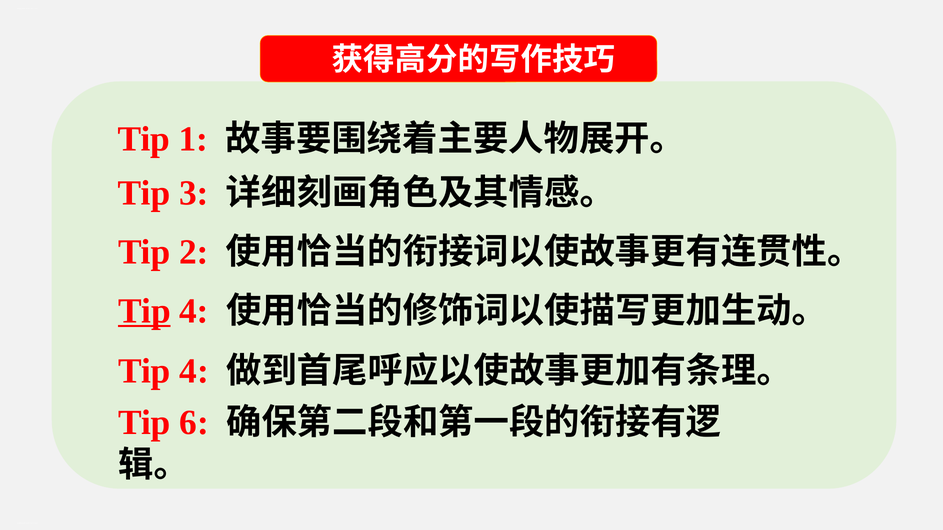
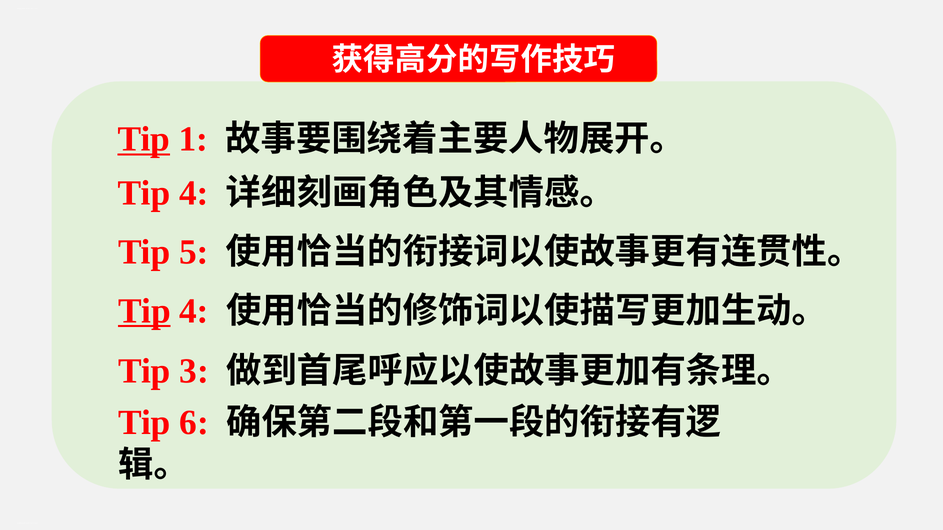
Tip at (144, 139) underline: none -> present
3 at (194, 193): 3 -> 4
2: 2 -> 5
4 at (194, 371): 4 -> 3
